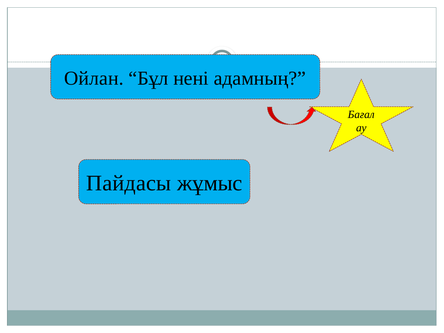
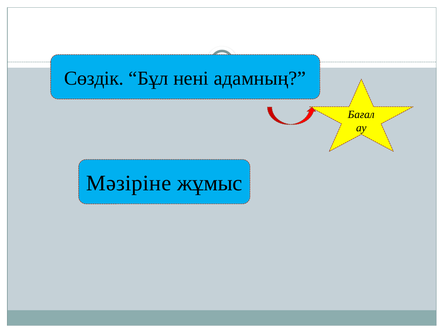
Ойлан: Ойлан -> Сөздік
Пайдасы: Пайдасы -> Мәзіріне
